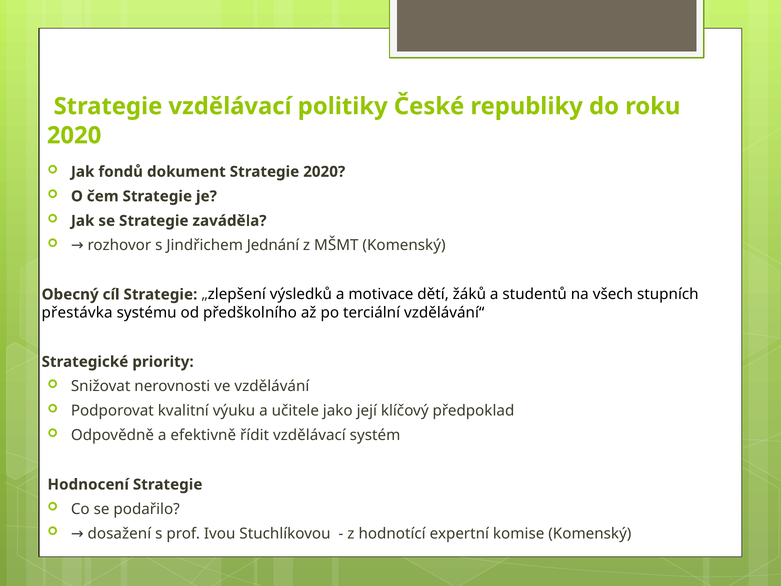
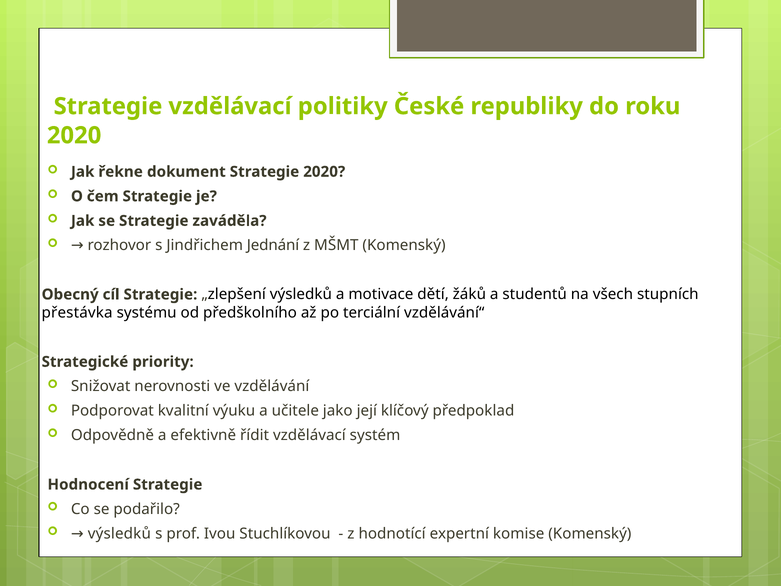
fondů: fondů -> řekne
dosažení at (119, 533): dosažení -> výsledků
